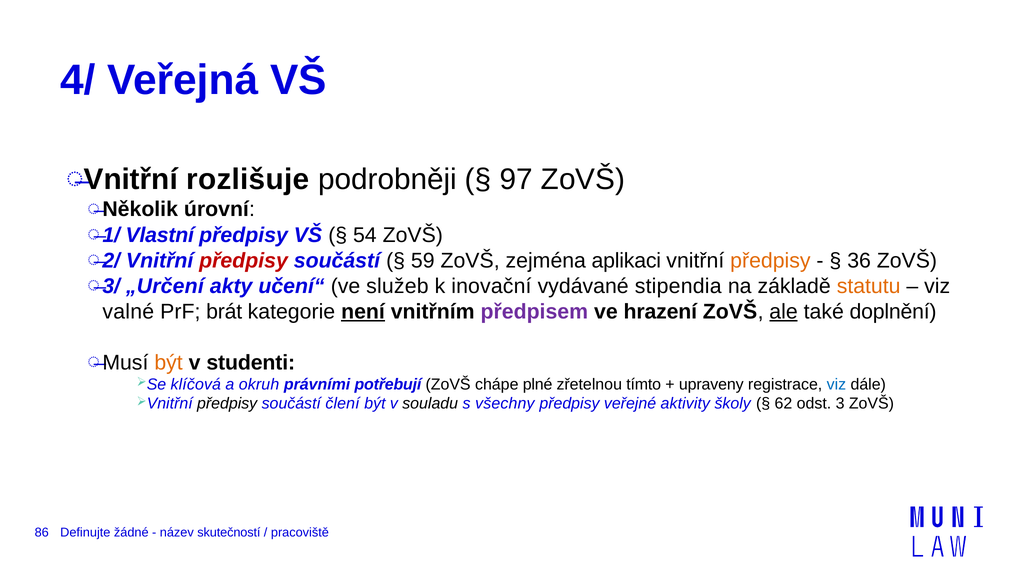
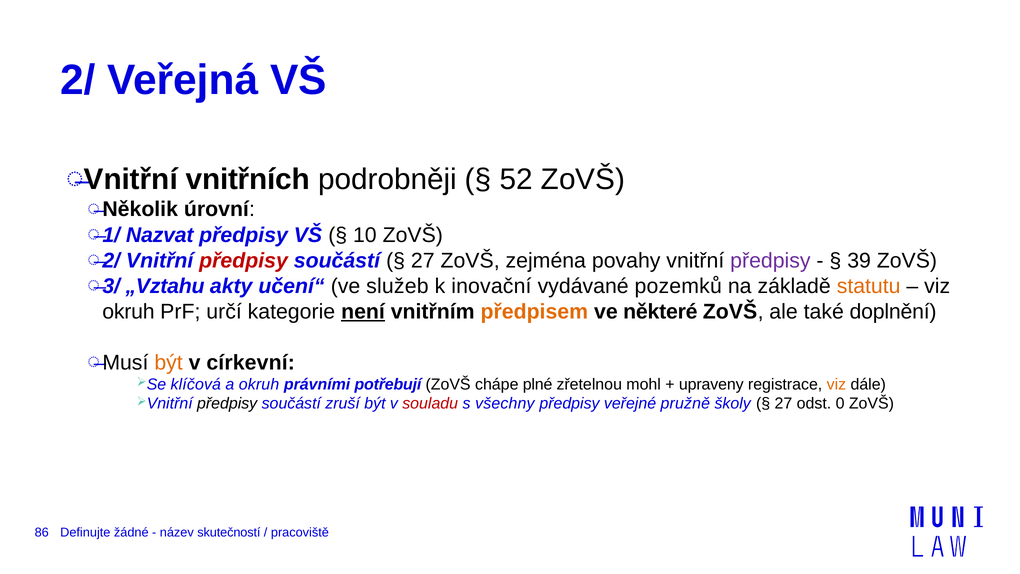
4/: 4/ -> 2/
rozlišuje: rozlišuje -> vnitřních
97: 97 -> 52
Vlastní: Vlastní -> Nazvat
54: 54 -> 10
59 at (423, 260): 59 -> 27
aplikaci: aplikaci -> povahy
předpisy at (770, 260) colour: orange -> purple
36: 36 -> 39
„Určení: „Určení -> „Vztahu
stipendia: stipendia -> pozemků
valné at (128, 311): valné -> okruh
brát: brát -> určí
předpisem colour: purple -> orange
hrazení: hrazení -> některé
ale underline: present -> none
studenti: studenti -> církevní
tímto: tímto -> mohl
viz at (836, 384) colour: blue -> orange
člení: člení -> zruší
souladu colour: black -> red
aktivity: aktivity -> pružně
62 at (783, 404): 62 -> 27
3: 3 -> 0
